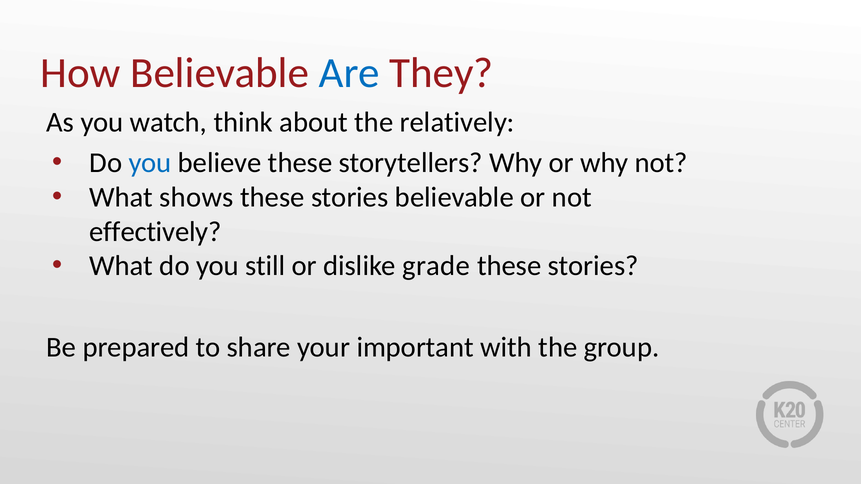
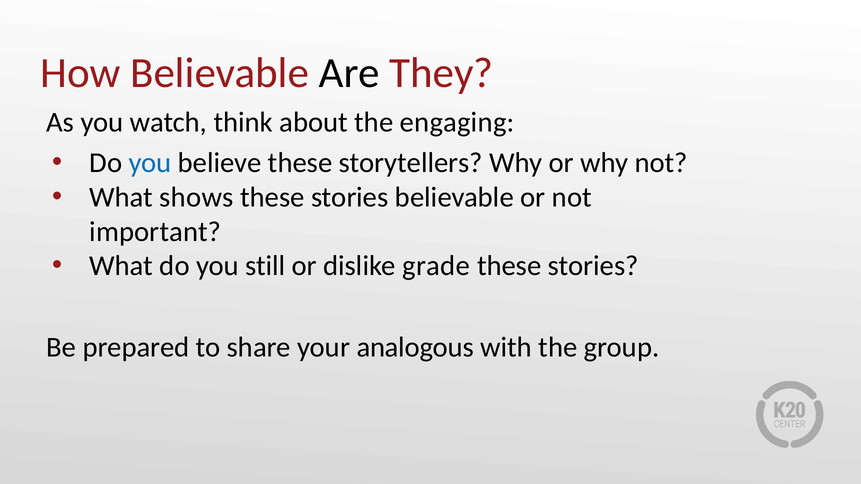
Are colour: blue -> black
relatively: relatively -> engaging
effectively: effectively -> important
important: important -> analogous
